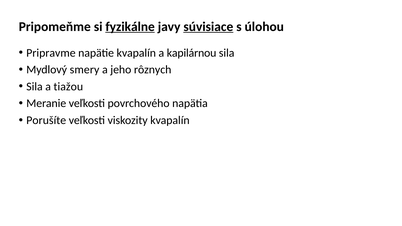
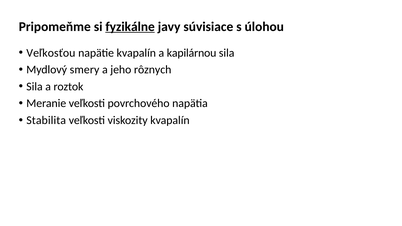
súvisiace underline: present -> none
Pripravme: Pripravme -> Veľkosťou
tiažou: tiažou -> roztok
Porušíte: Porušíte -> Stabilita
